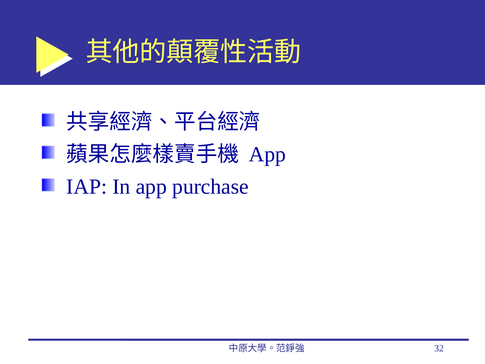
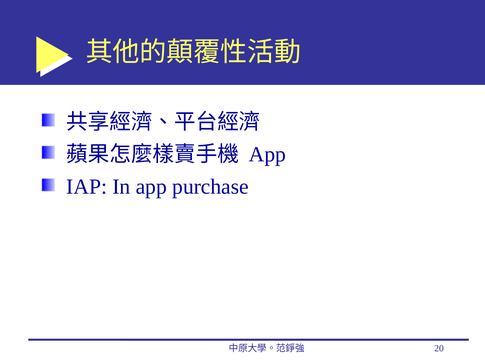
32: 32 -> 20
